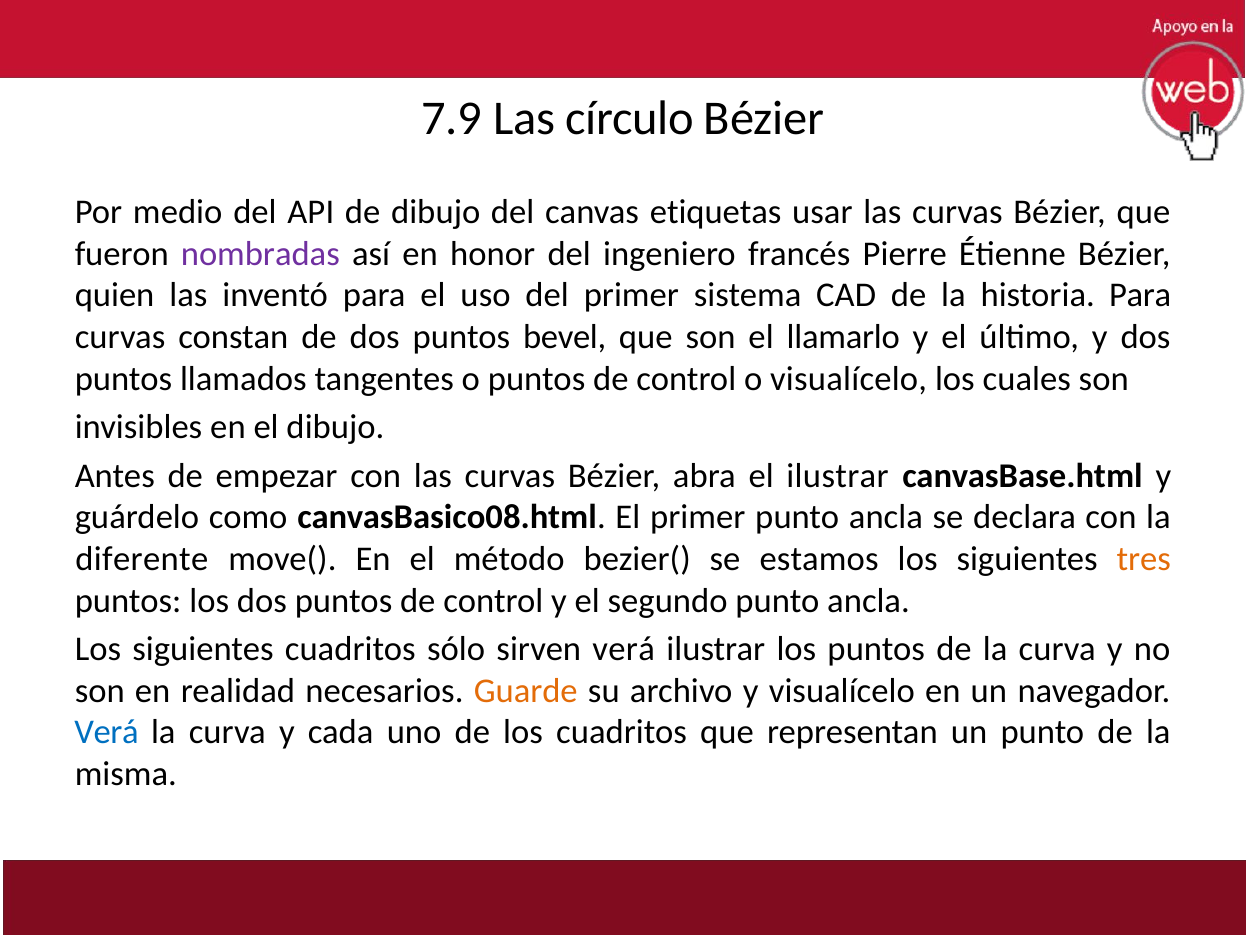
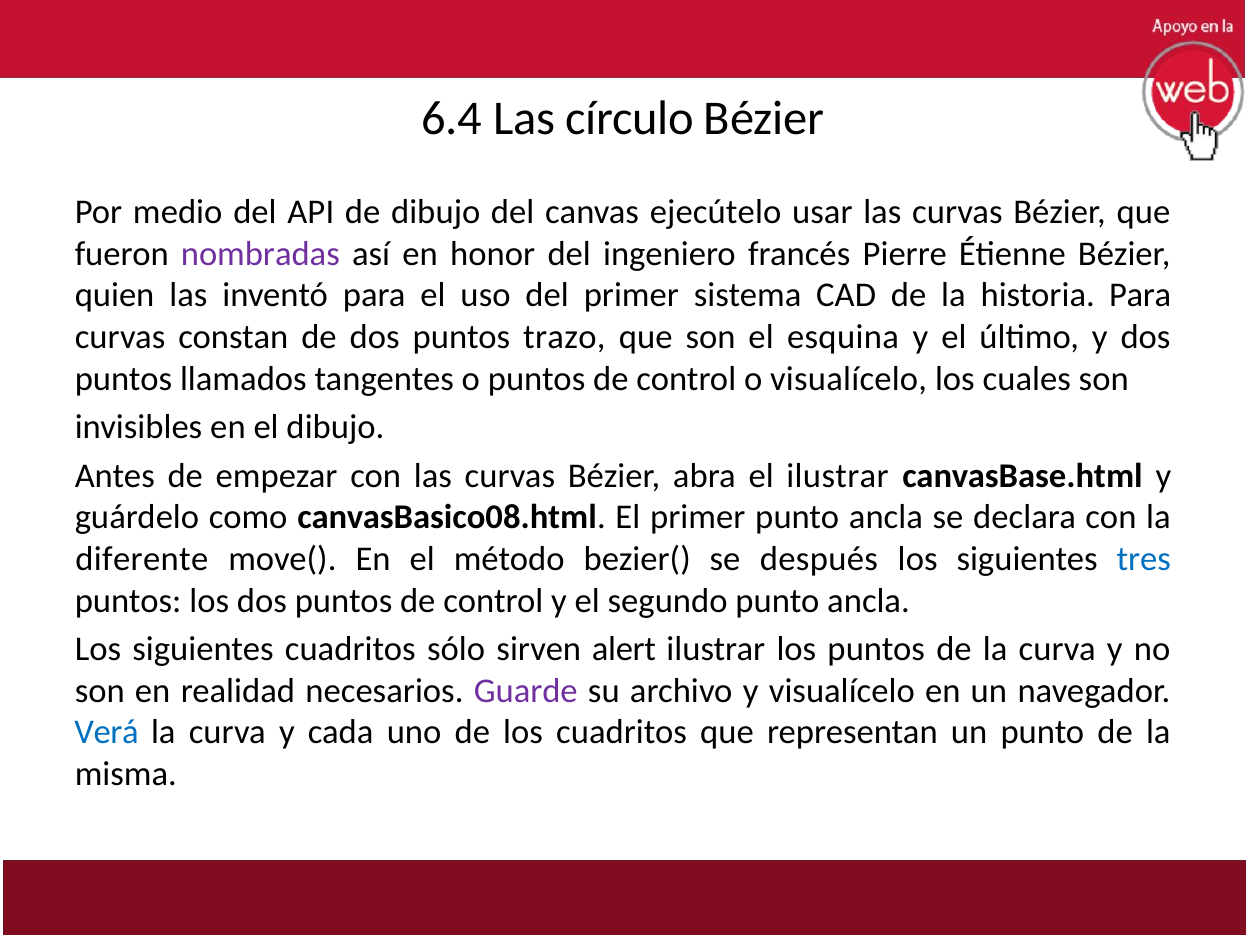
7.9: 7.9 -> 6.4
etiquetas: etiquetas -> ejecútelo
bevel: bevel -> trazo
llamarlo: llamarlo -> esquina
estamos: estamos -> después
tres colour: orange -> blue
sirven verá: verá -> alert
Guarde colour: orange -> purple
